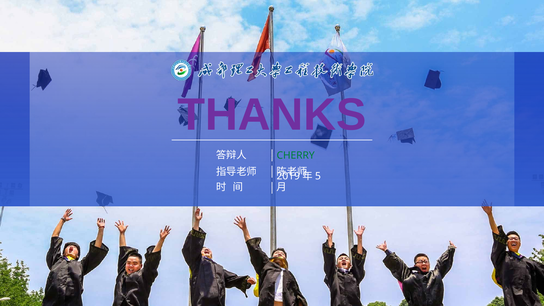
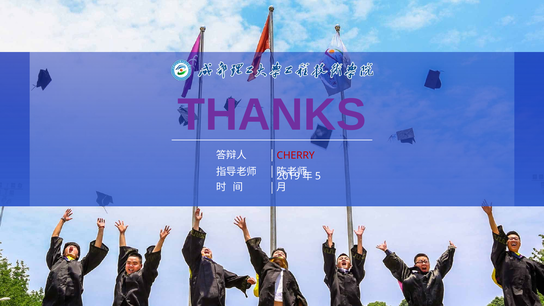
CHERRY colour: green -> red
